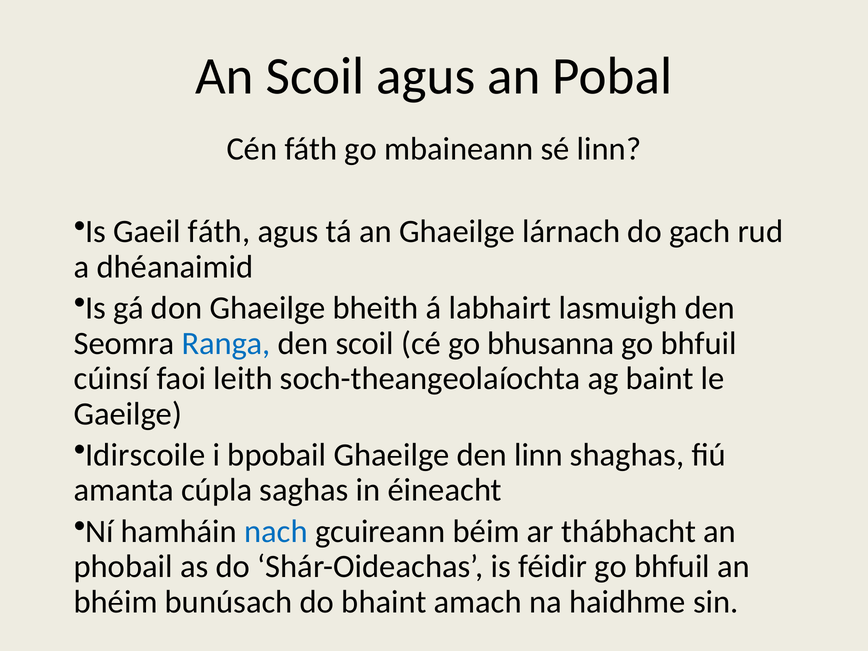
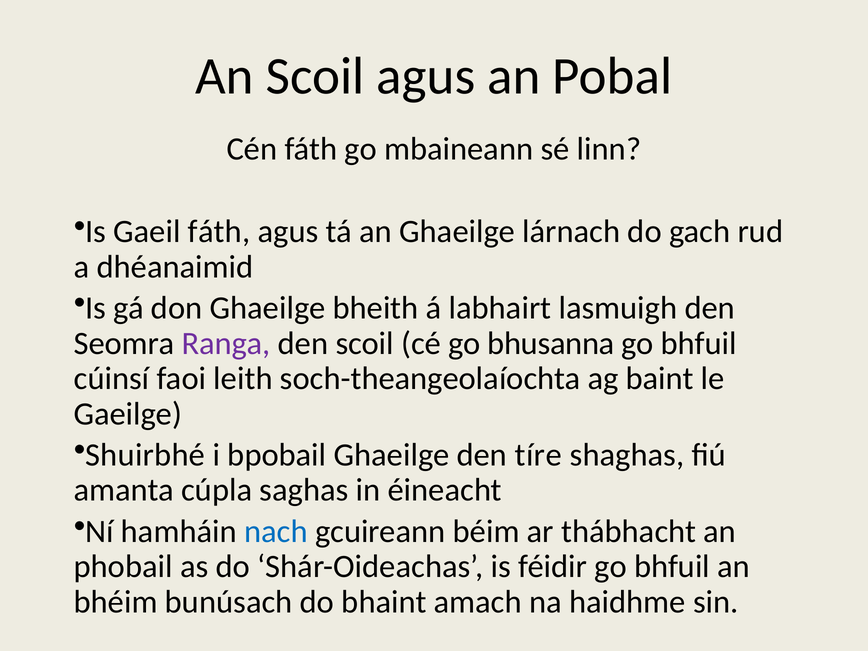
Ranga colour: blue -> purple
Idirscoile: Idirscoile -> Shuirbhé
den linn: linn -> tíre
